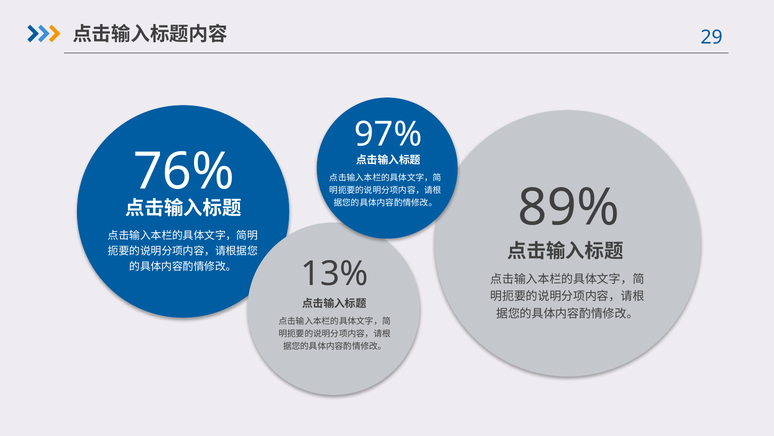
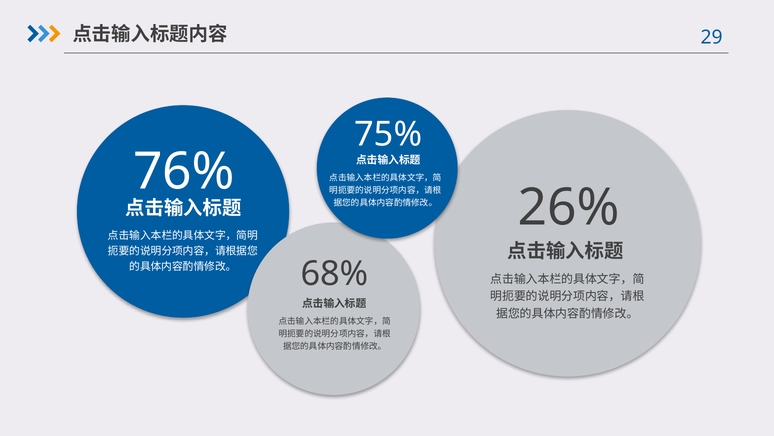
97%: 97% -> 75%
89%: 89% -> 26%
13%: 13% -> 68%
